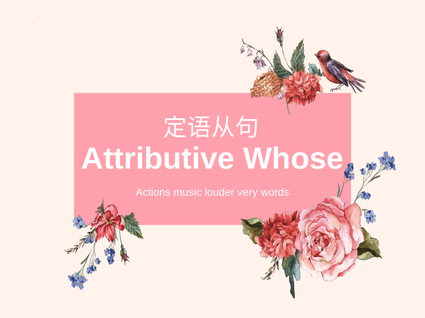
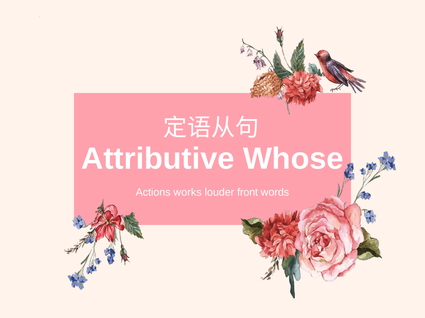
music: music -> works
very: very -> front
